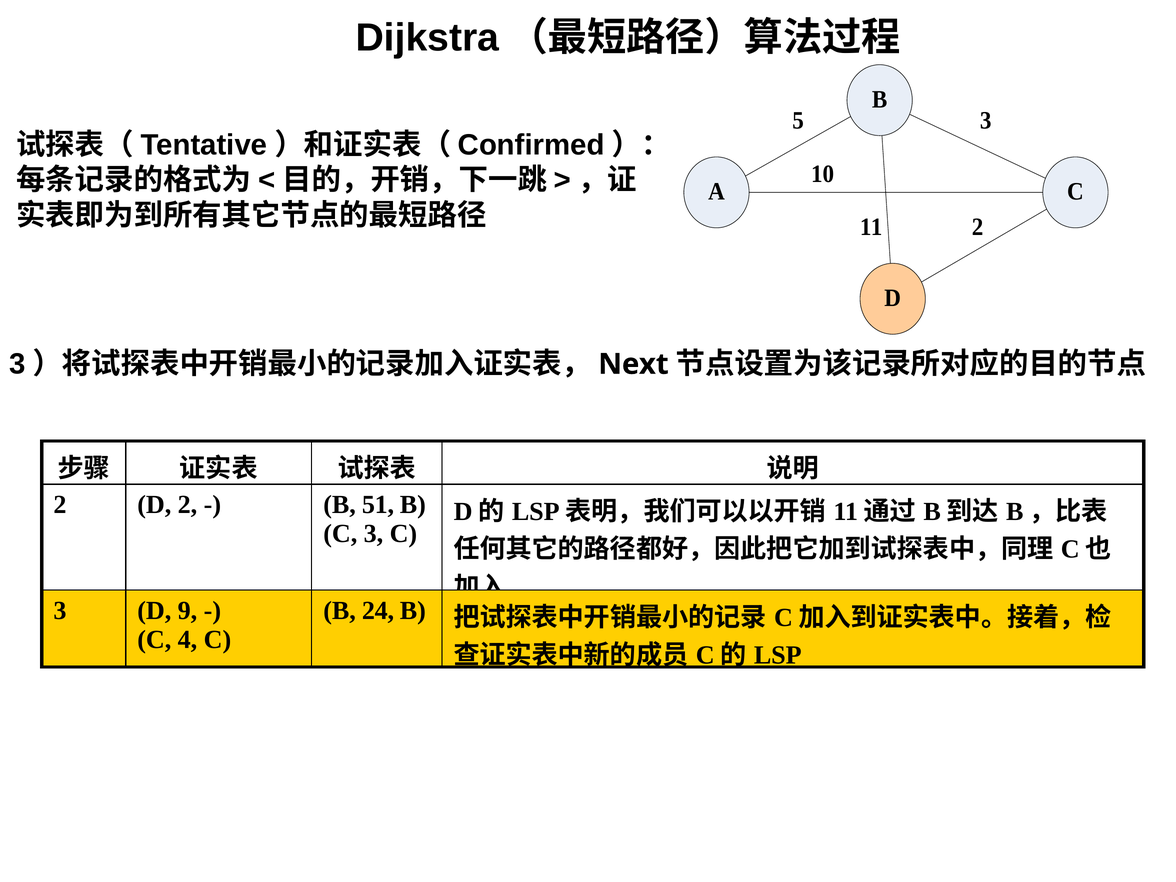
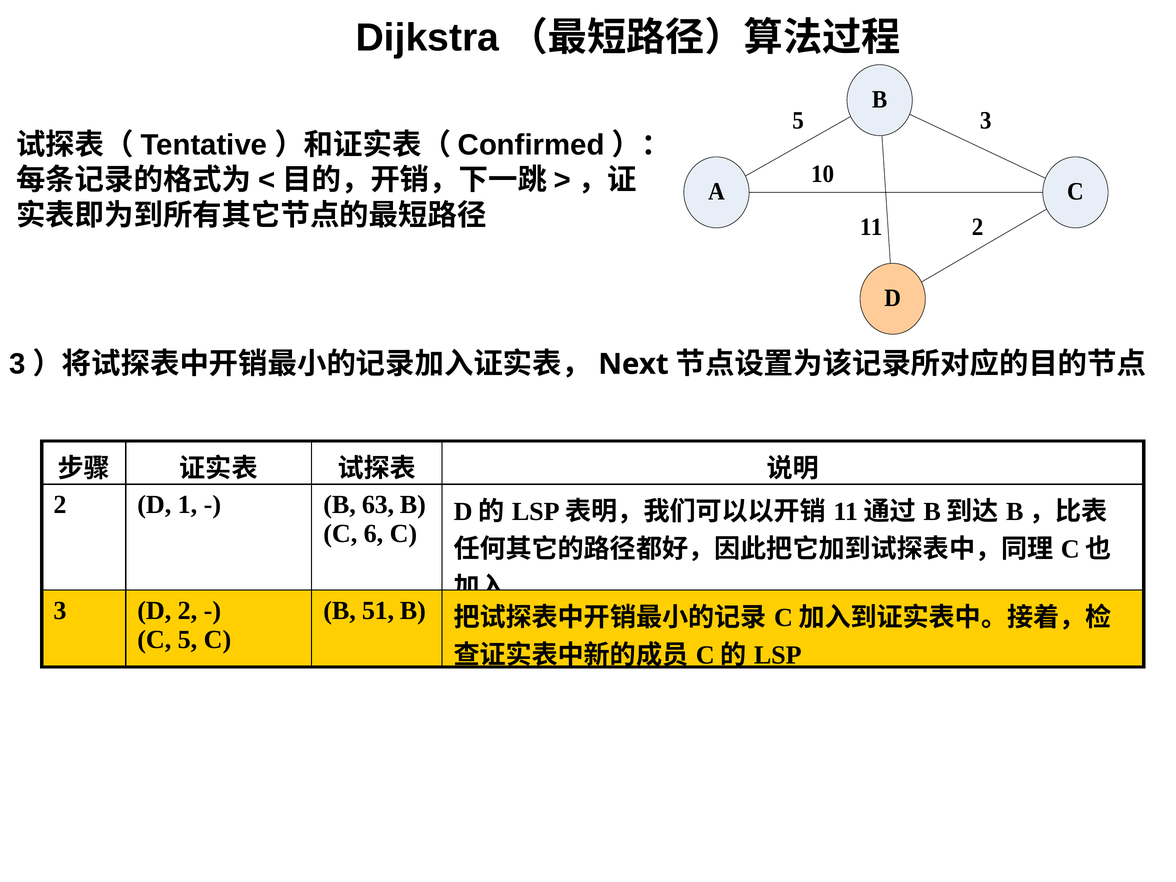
D 2: 2 -> 1
51: 51 -> 63
C 3: 3 -> 6
D 9: 9 -> 2
24: 24 -> 51
C 4: 4 -> 5
